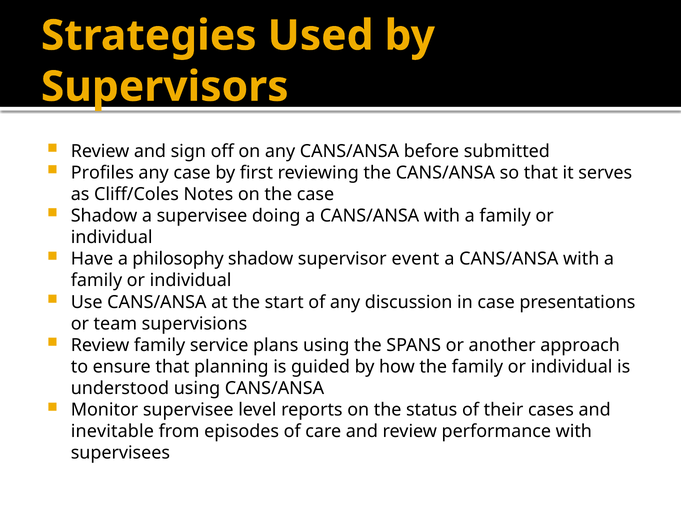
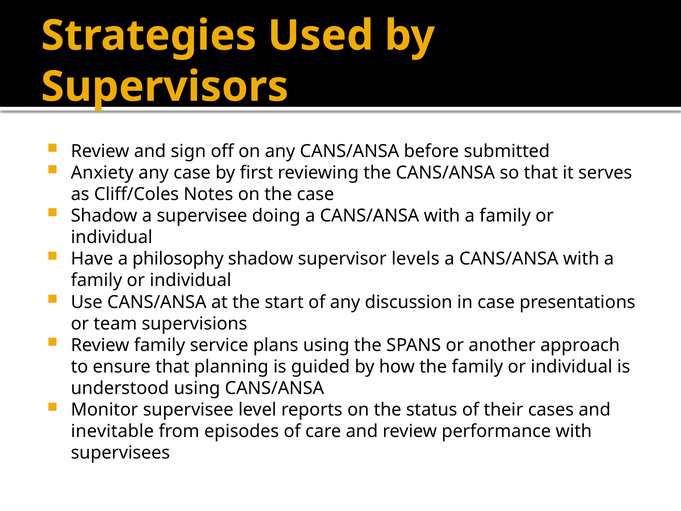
Profiles: Profiles -> Anxiety
event: event -> levels
